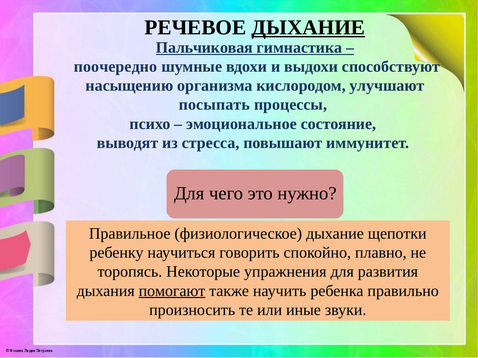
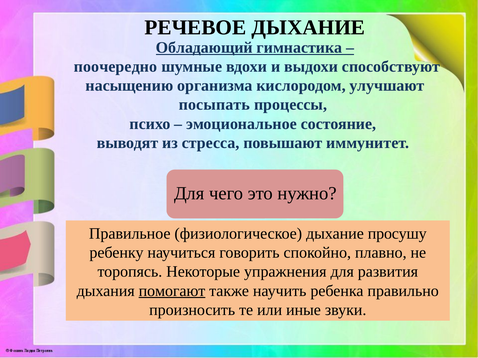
ДЫХАНИЕ at (308, 27) underline: present -> none
Пальчиковая: Пальчиковая -> Обладающий
щепотки: щепотки -> просушу
